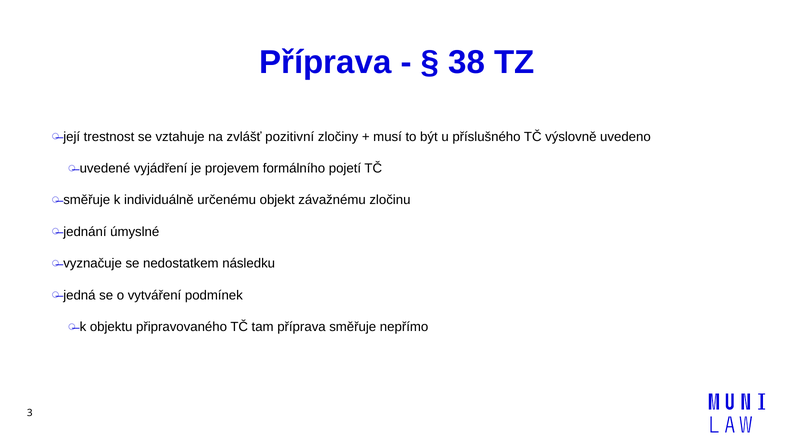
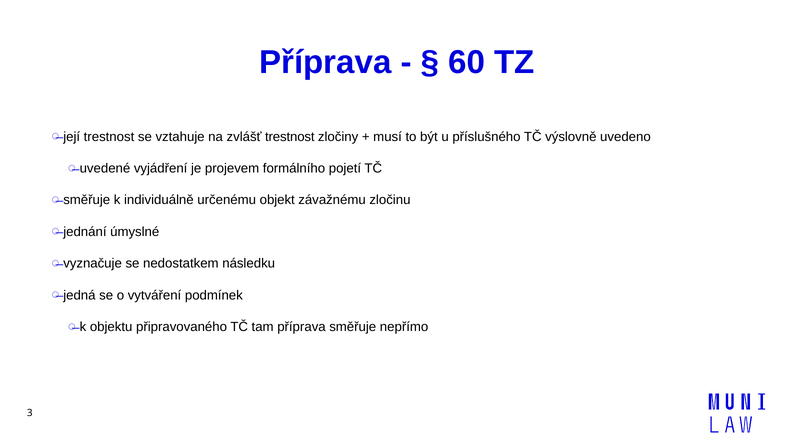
38: 38 -> 60
zvlášť pozitivní: pozitivní -> trestnost
